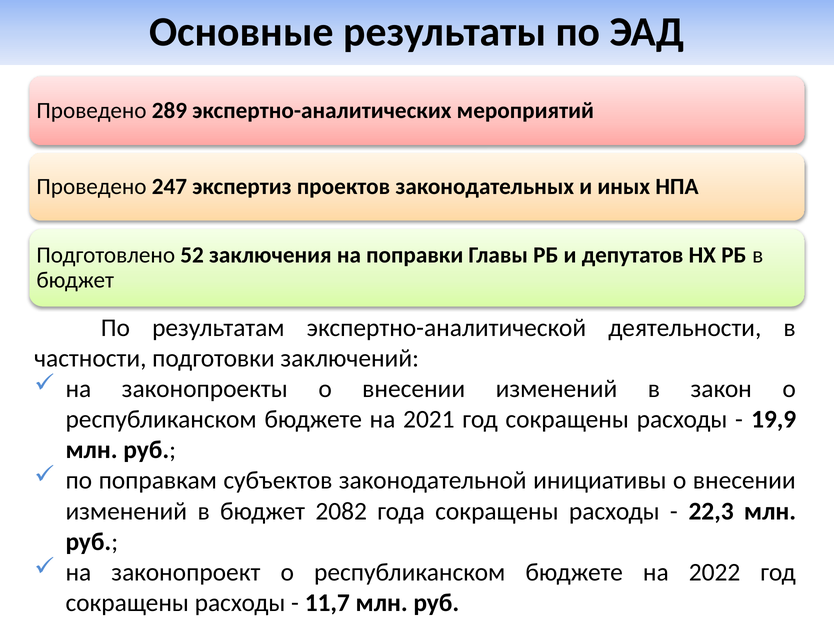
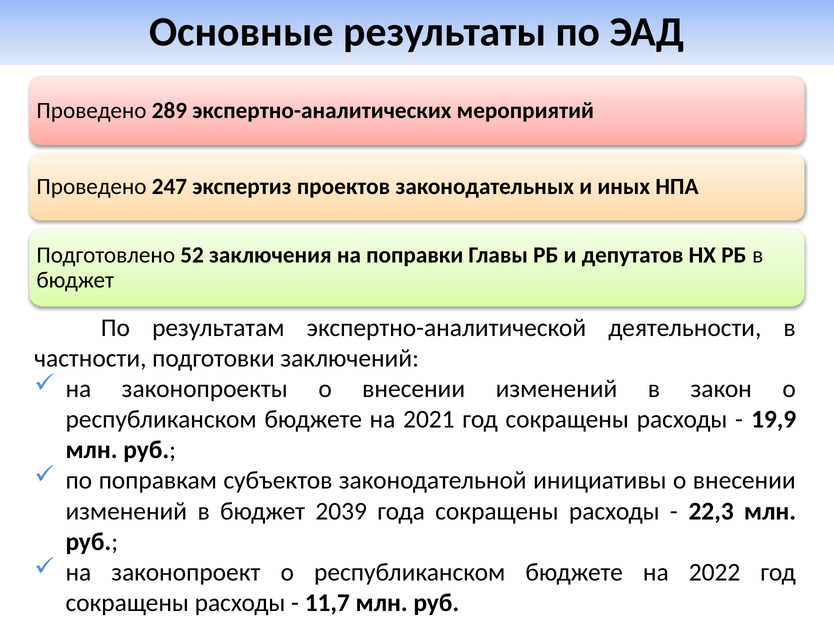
2082: 2082 -> 2039
